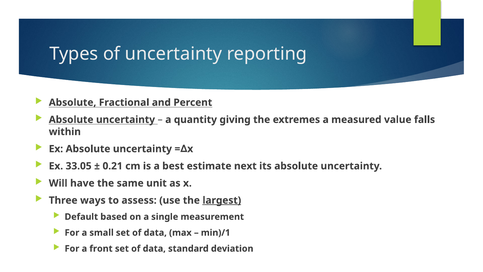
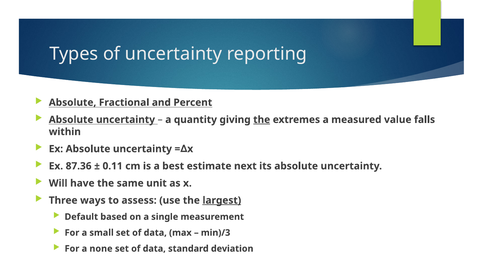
the at (262, 120) underline: none -> present
33.05: 33.05 -> 87.36
0.21: 0.21 -> 0.11
min)/1: min)/1 -> min)/3
front: front -> none
